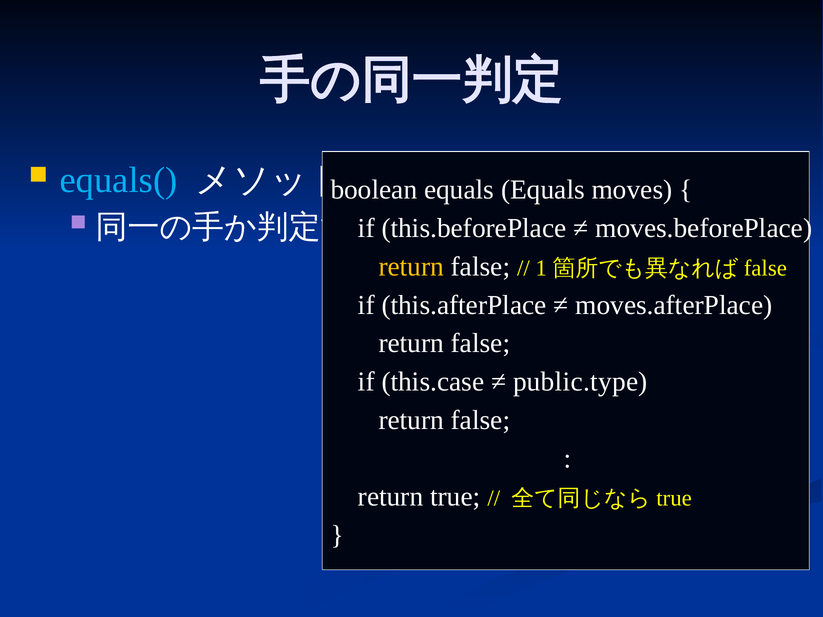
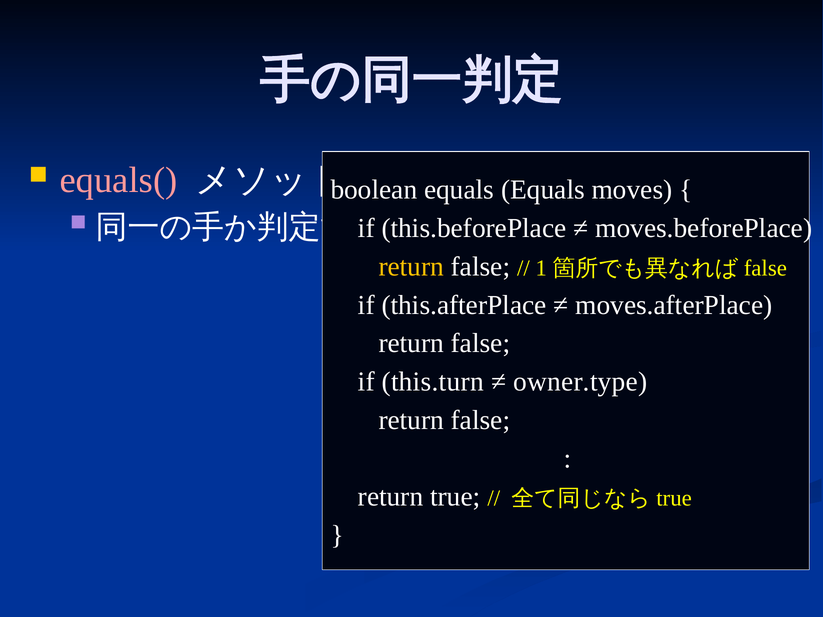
equals( colour: light blue -> pink
this.case: this.case -> this.turn
public.type: public.type -> owner.type
